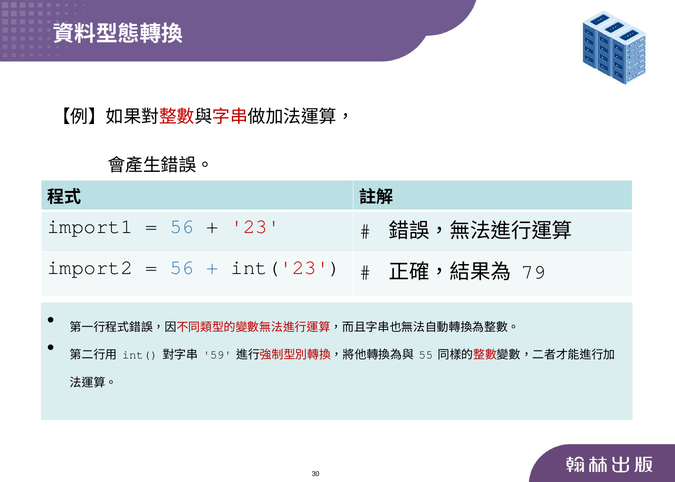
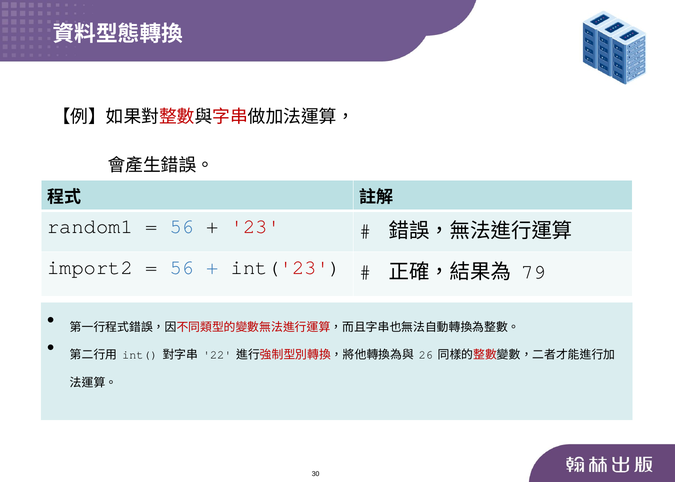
import1: import1 -> random1
59: 59 -> 22
55: 55 -> 26
